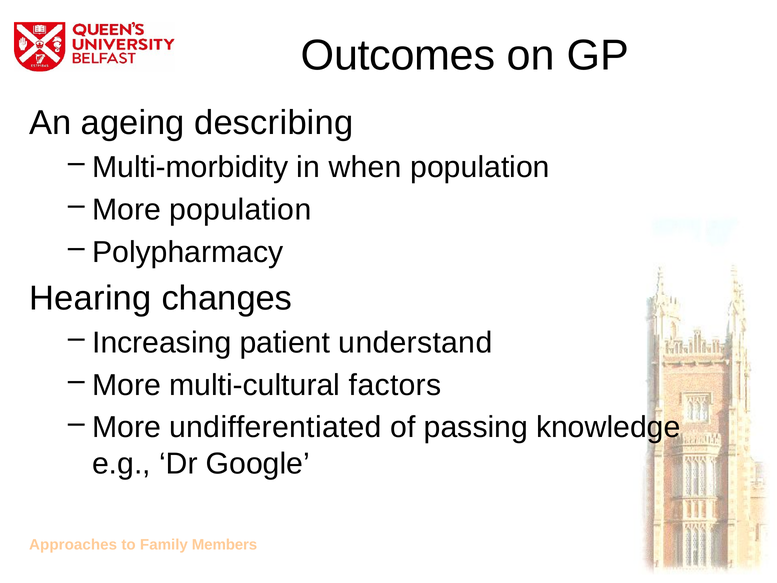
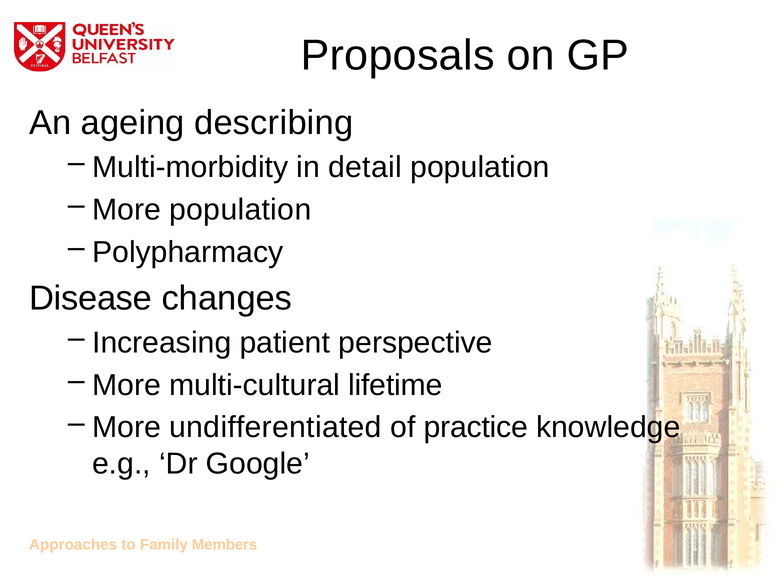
Outcomes: Outcomes -> Proposals
when: when -> detail
Hearing: Hearing -> Disease
understand: understand -> perspective
factors: factors -> lifetime
passing: passing -> practice
